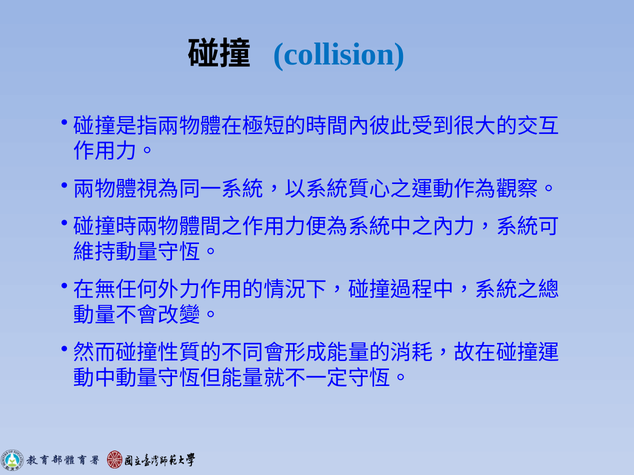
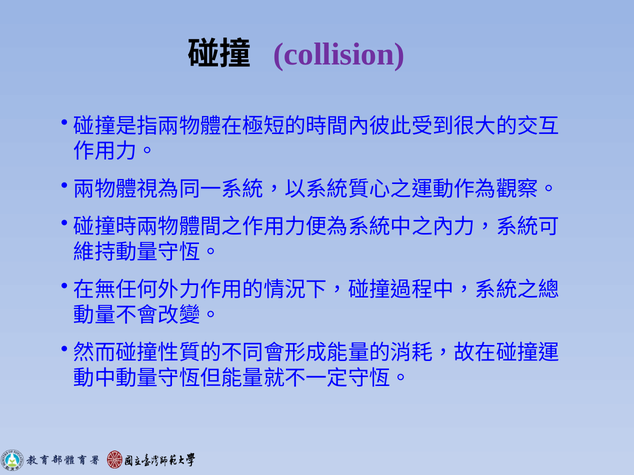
collision colour: blue -> purple
